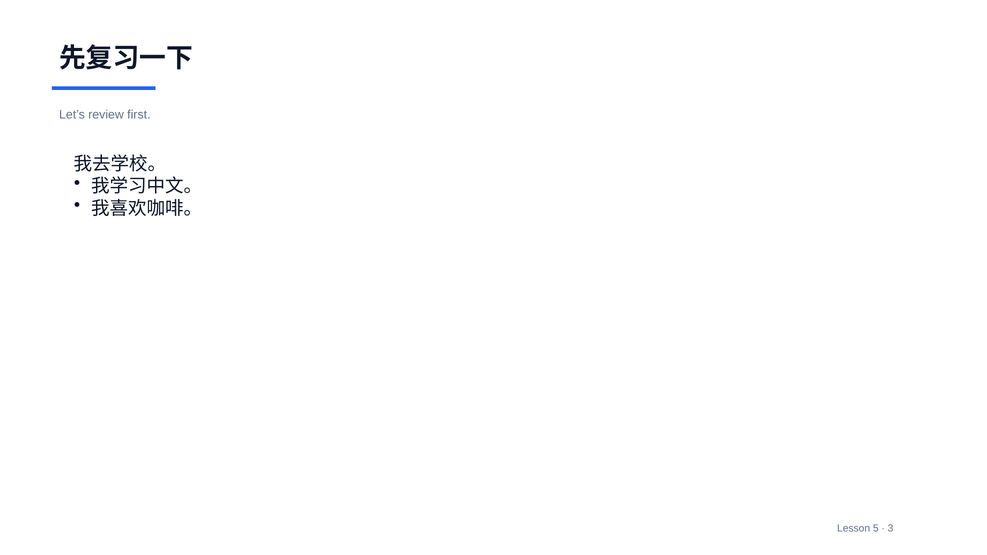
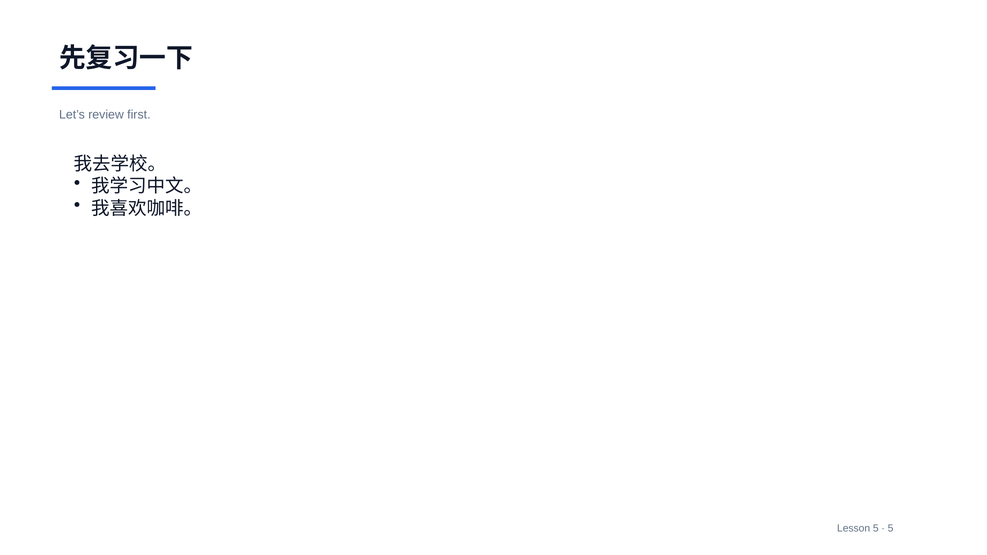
3 at (891, 529): 3 -> 5
